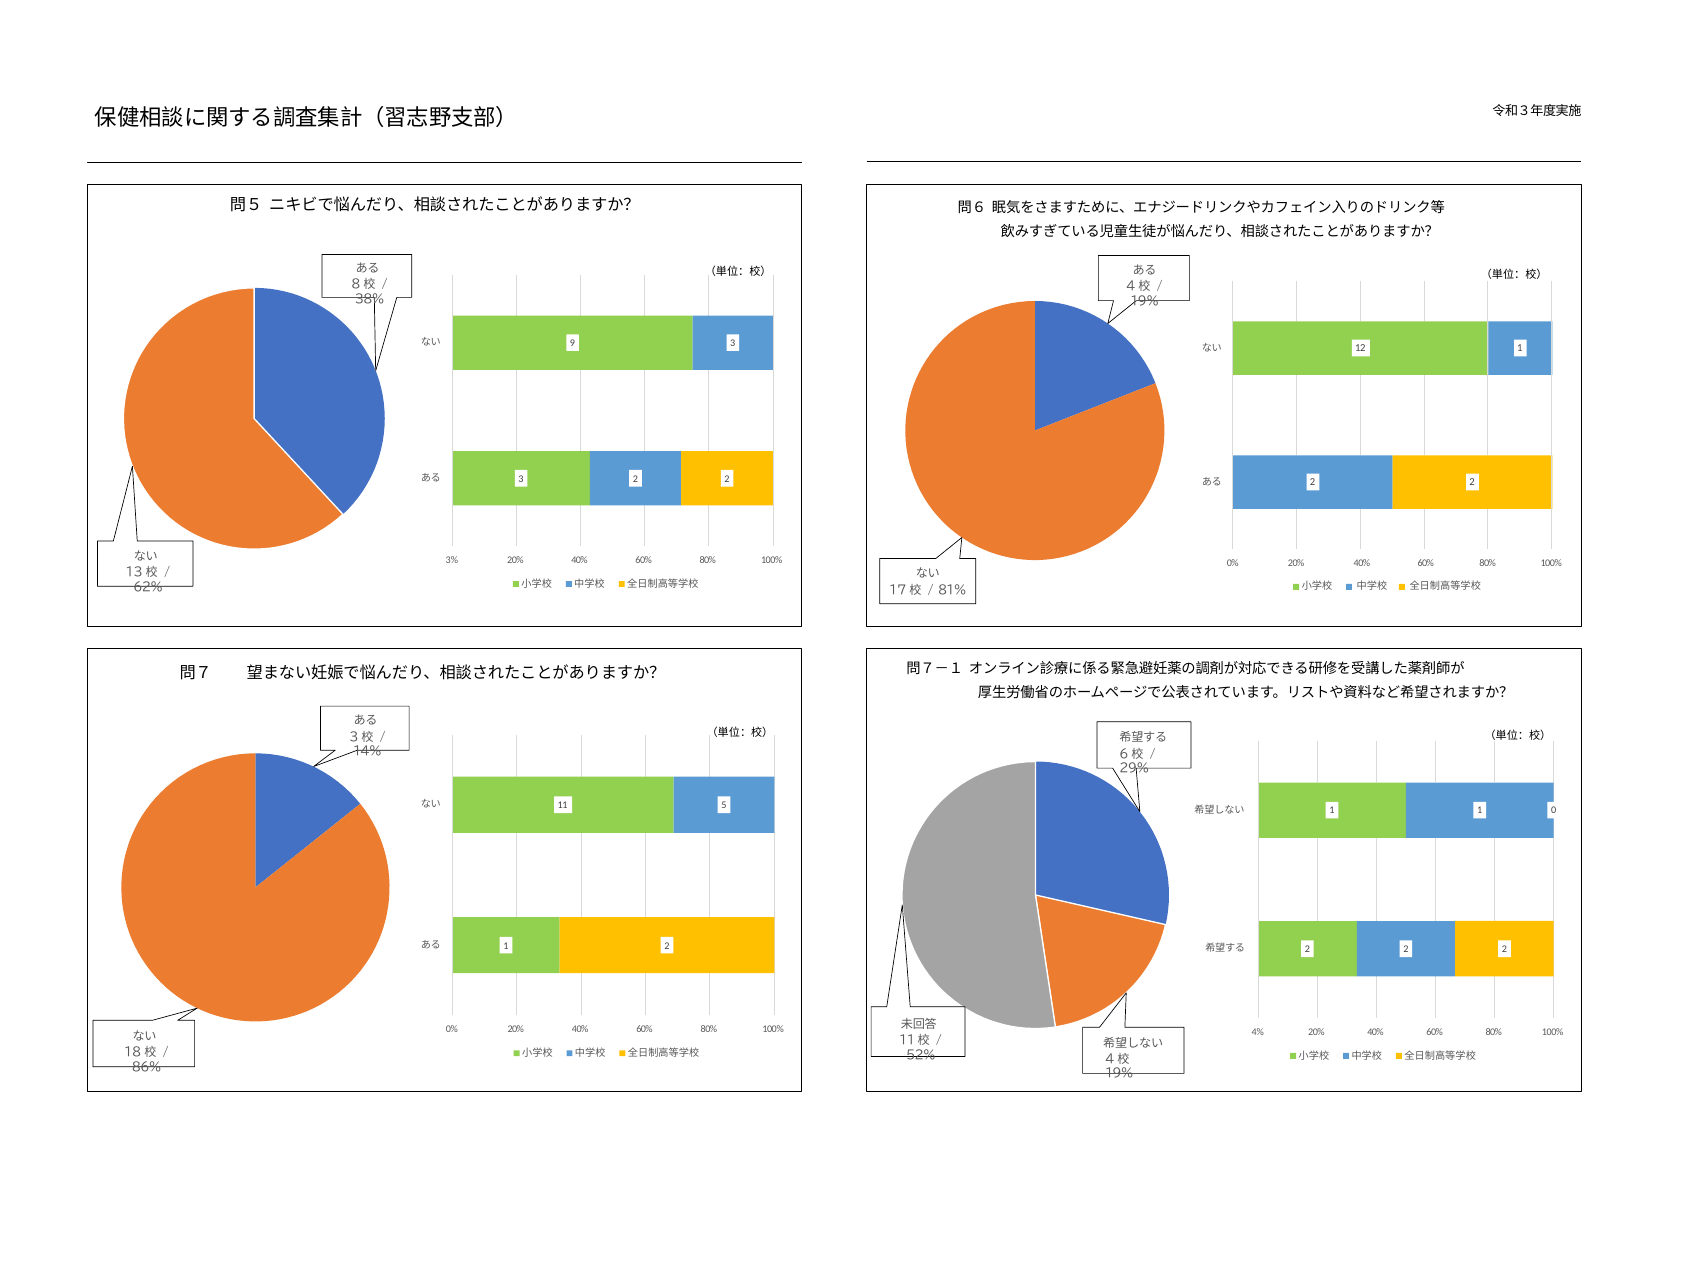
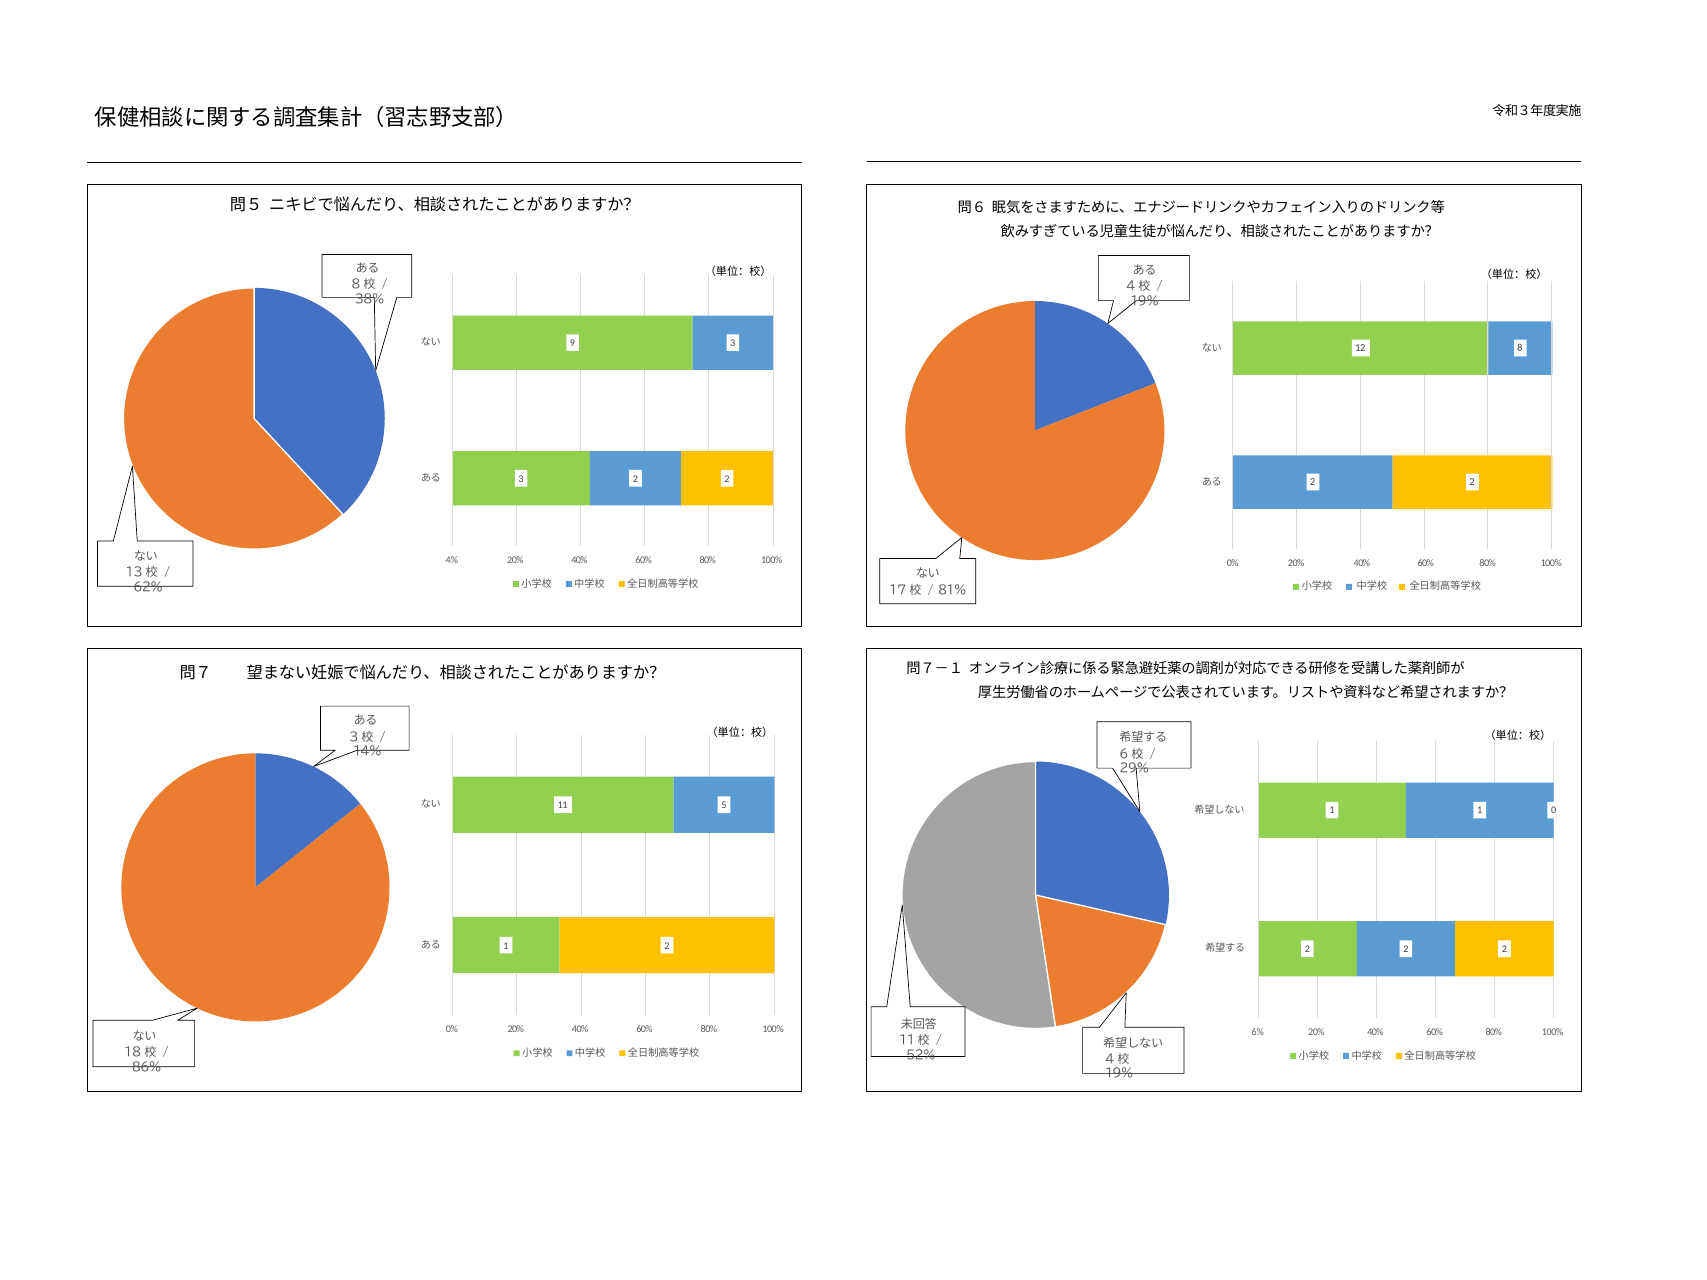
12 1: 1 -> 8
3%: 3% -> 4%
4%: 4% -> 6%
